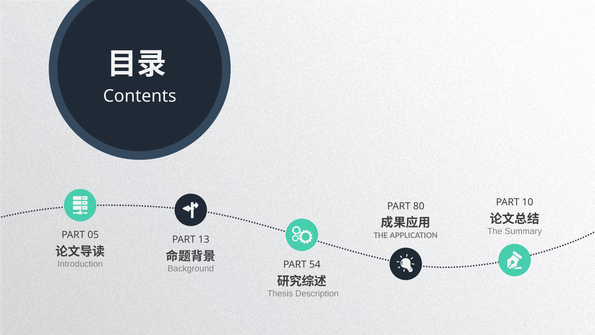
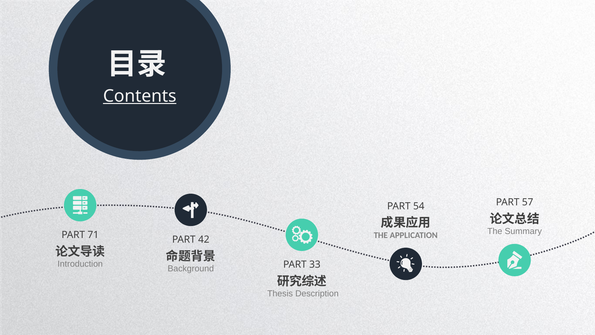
Contents underline: none -> present
10: 10 -> 57
80: 80 -> 54
05: 05 -> 71
13: 13 -> 42
54: 54 -> 33
